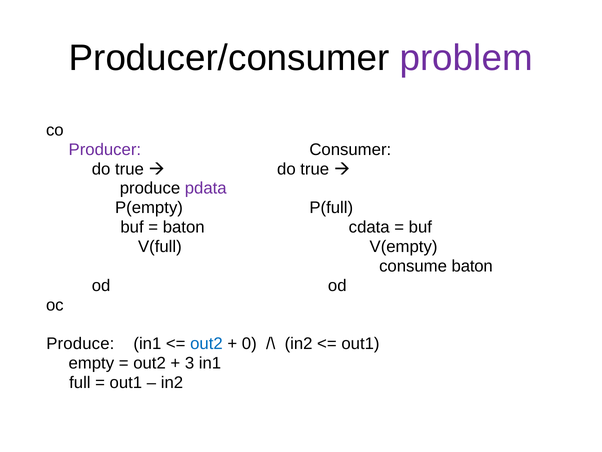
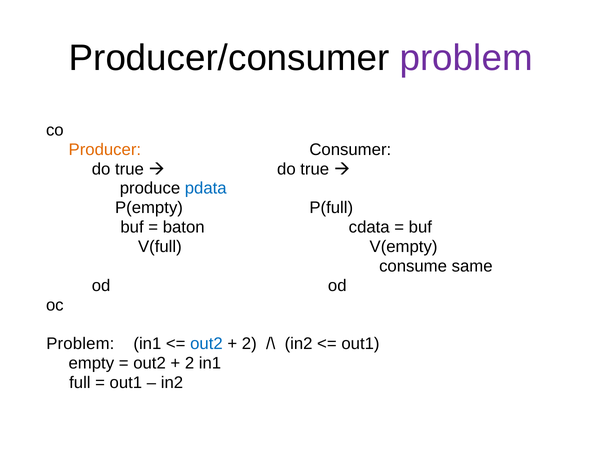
Producer colour: purple -> orange
pdata colour: purple -> blue
consume baton: baton -> same
Produce at (80, 343): Produce -> Problem
0 at (249, 343): 0 -> 2
3 at (190, 363): 3 -> 2
